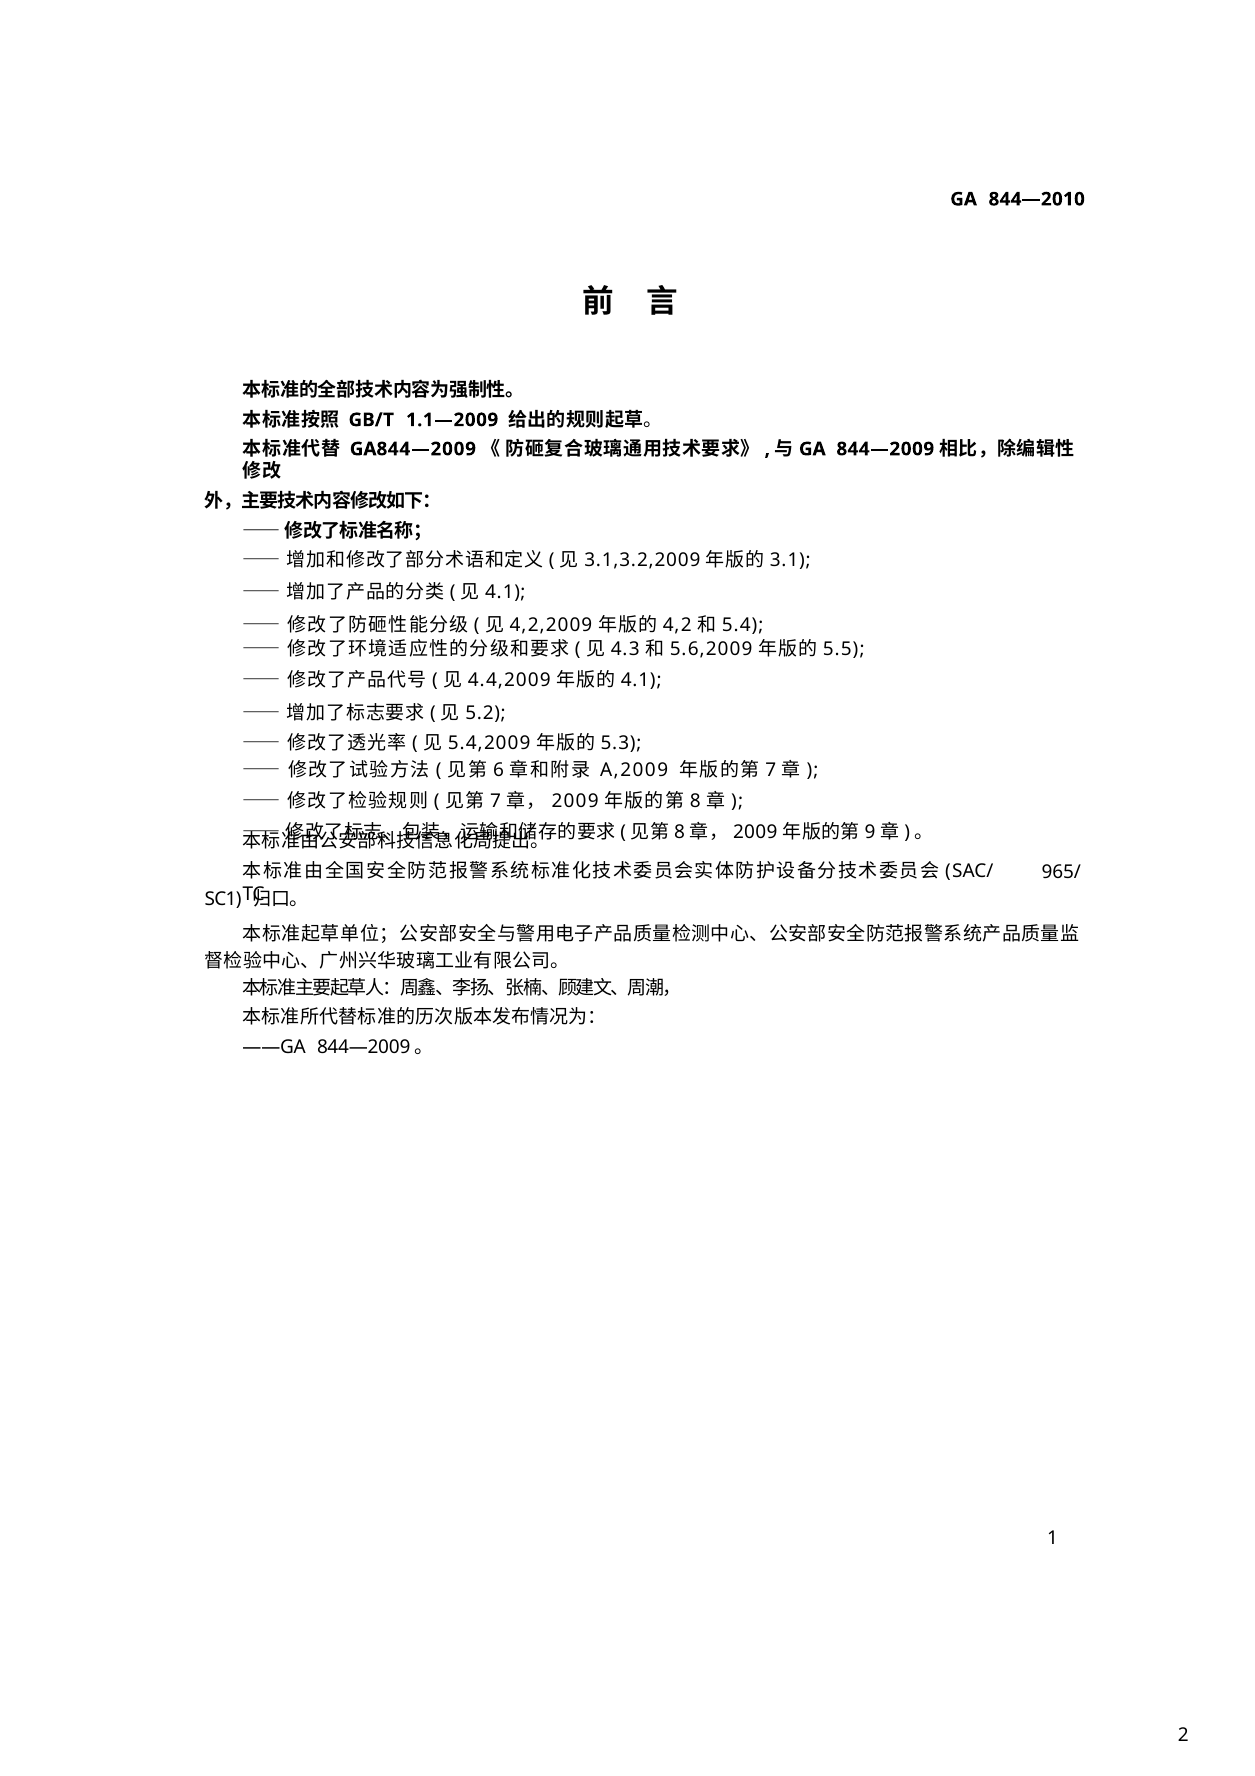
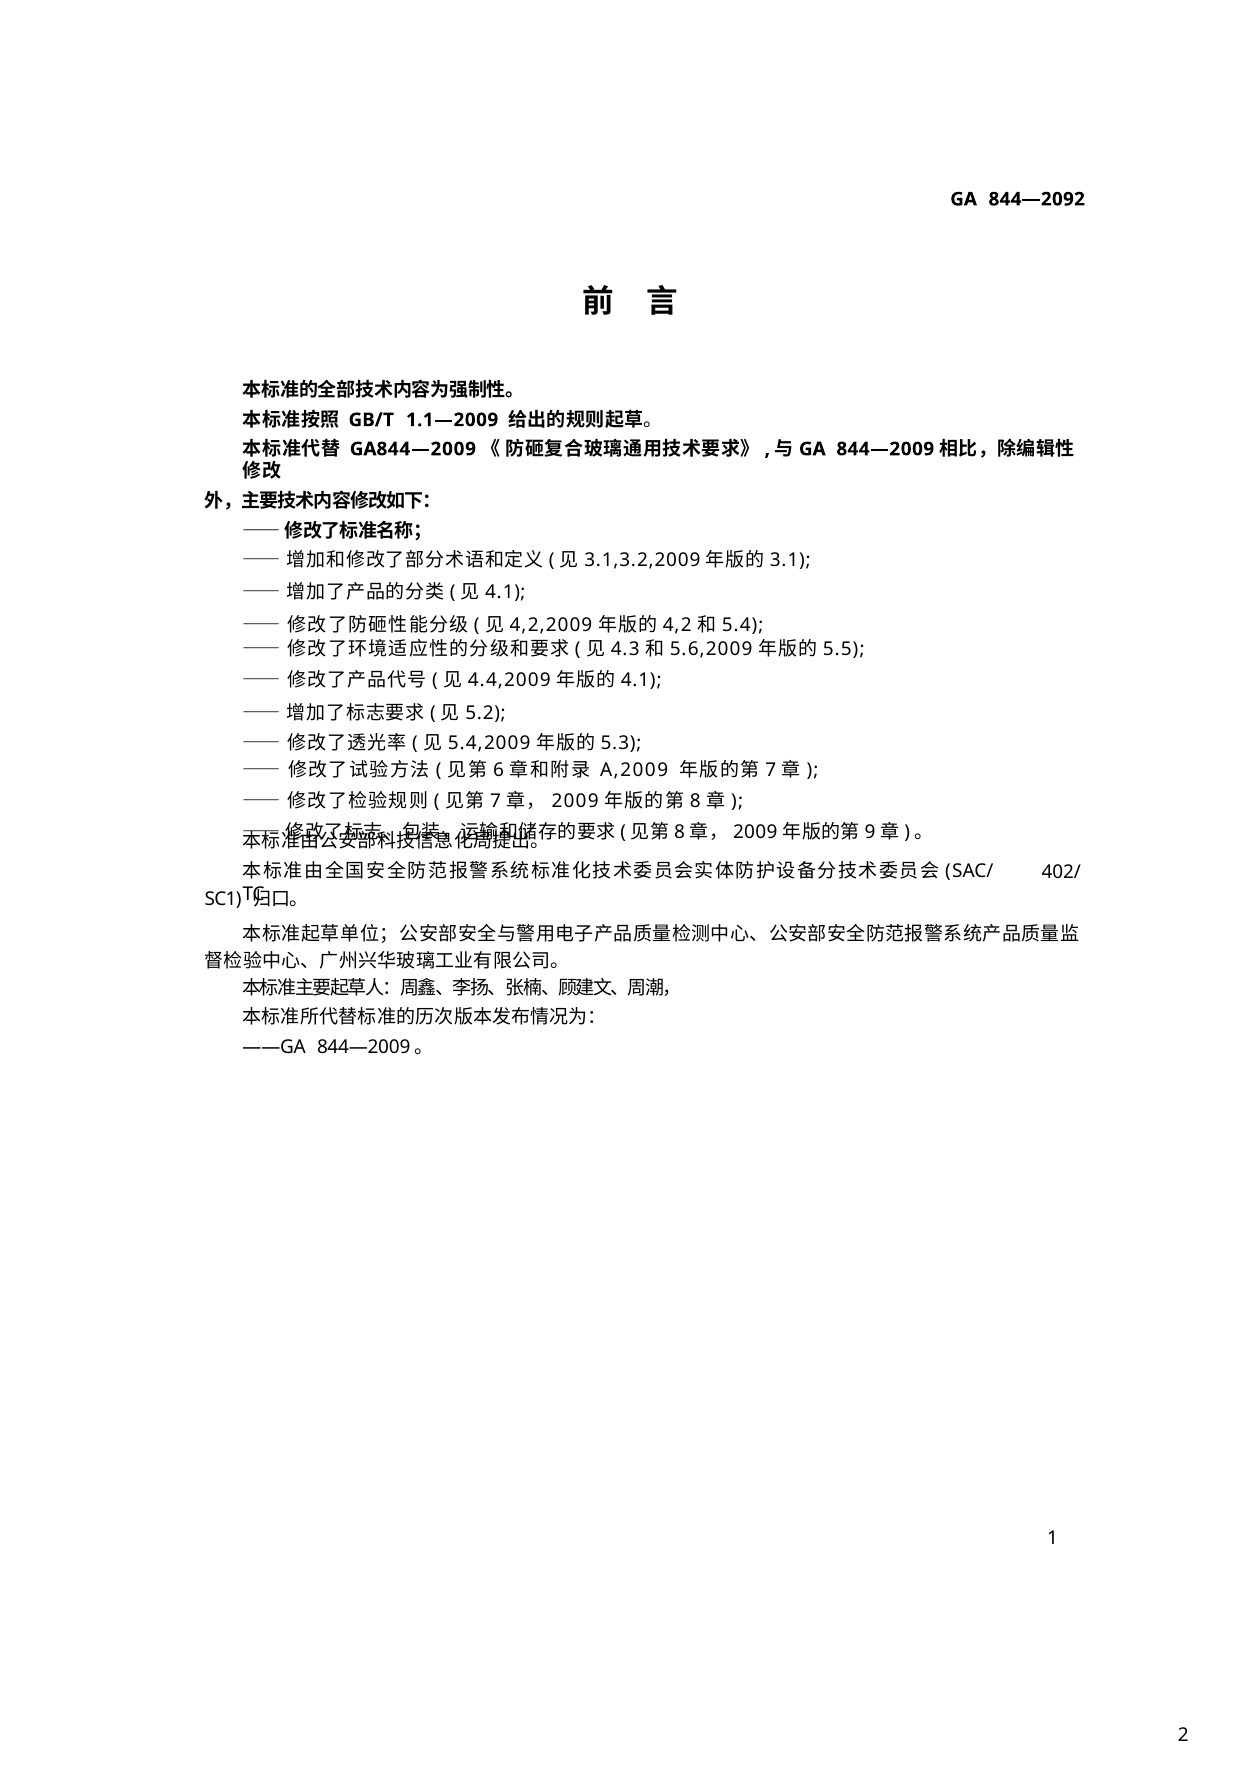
844—2010: 844—2010 -> 844—2092
965/: 965/ -> 402/
